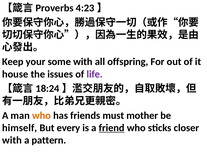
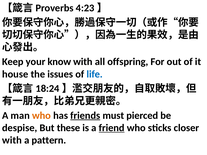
some: some -> know
life colour: purple -> blue
friends underline: none -> present
mother: mother -> pierced
himself: himself -> despise
every: every -> these
